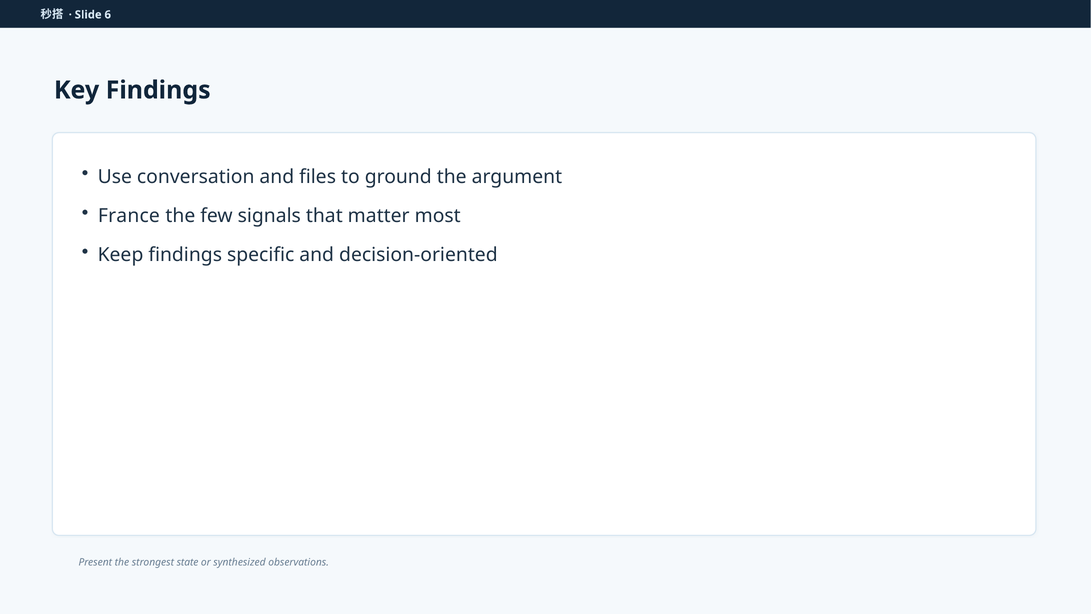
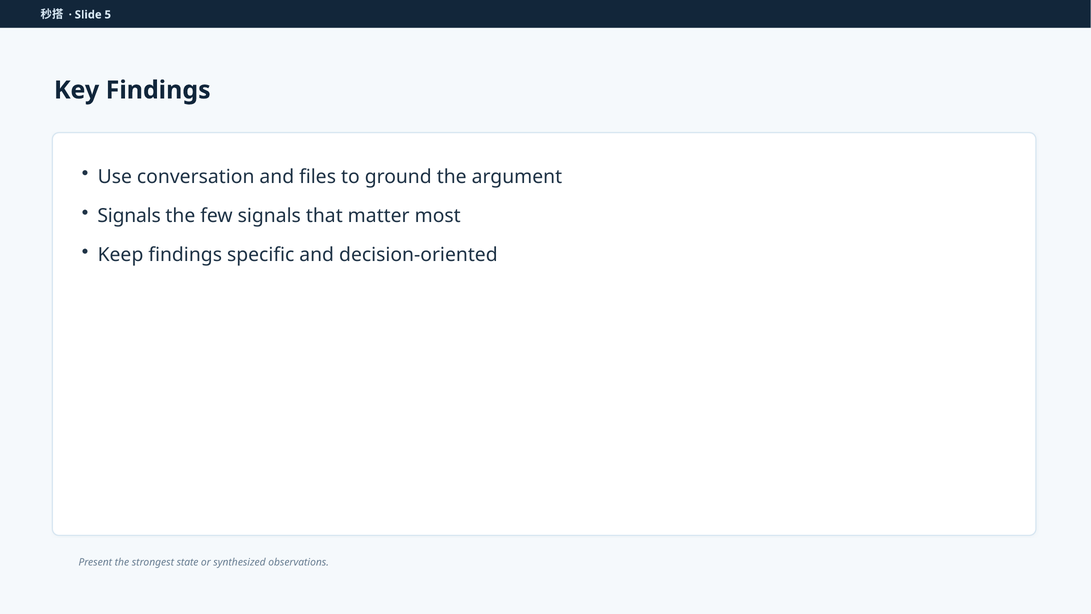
6: 6 -> 5
France at (129, 216): France -> Signals
